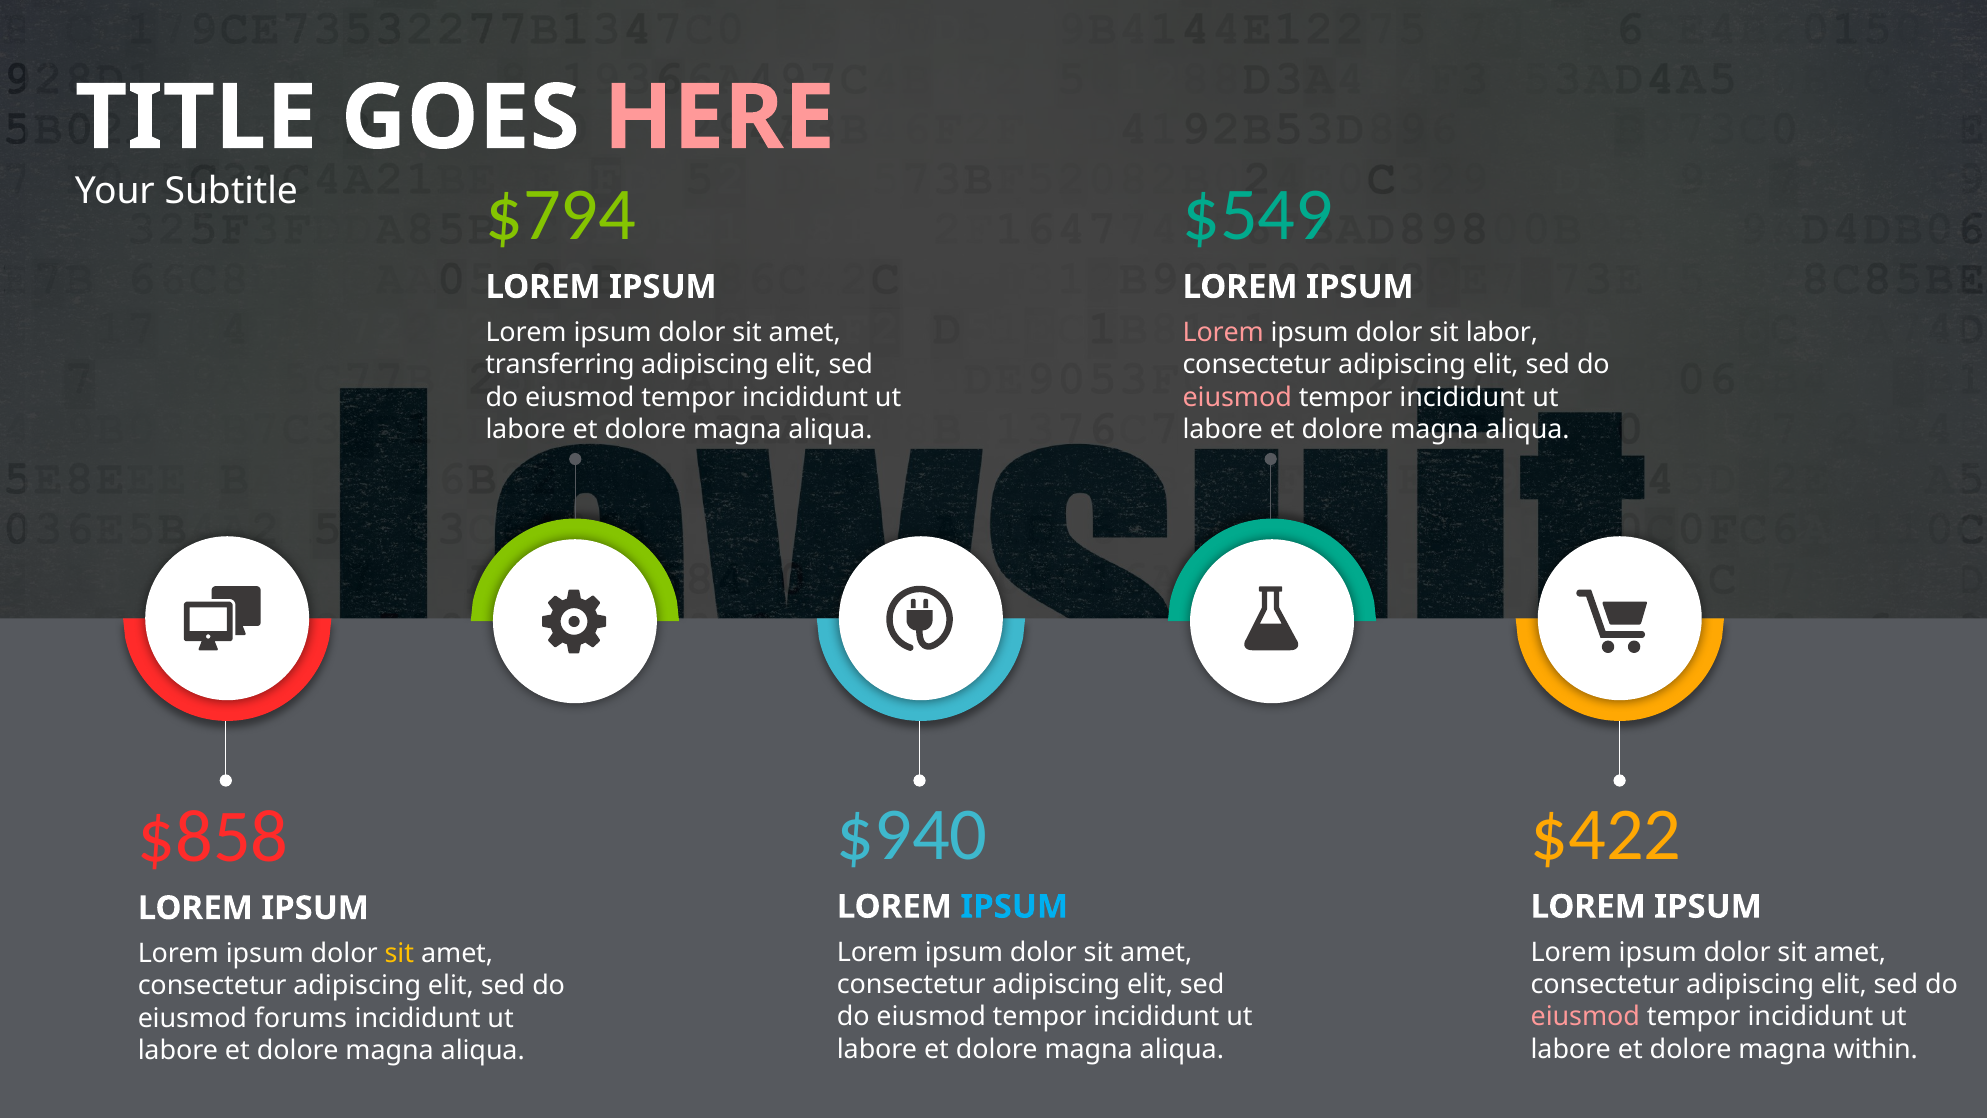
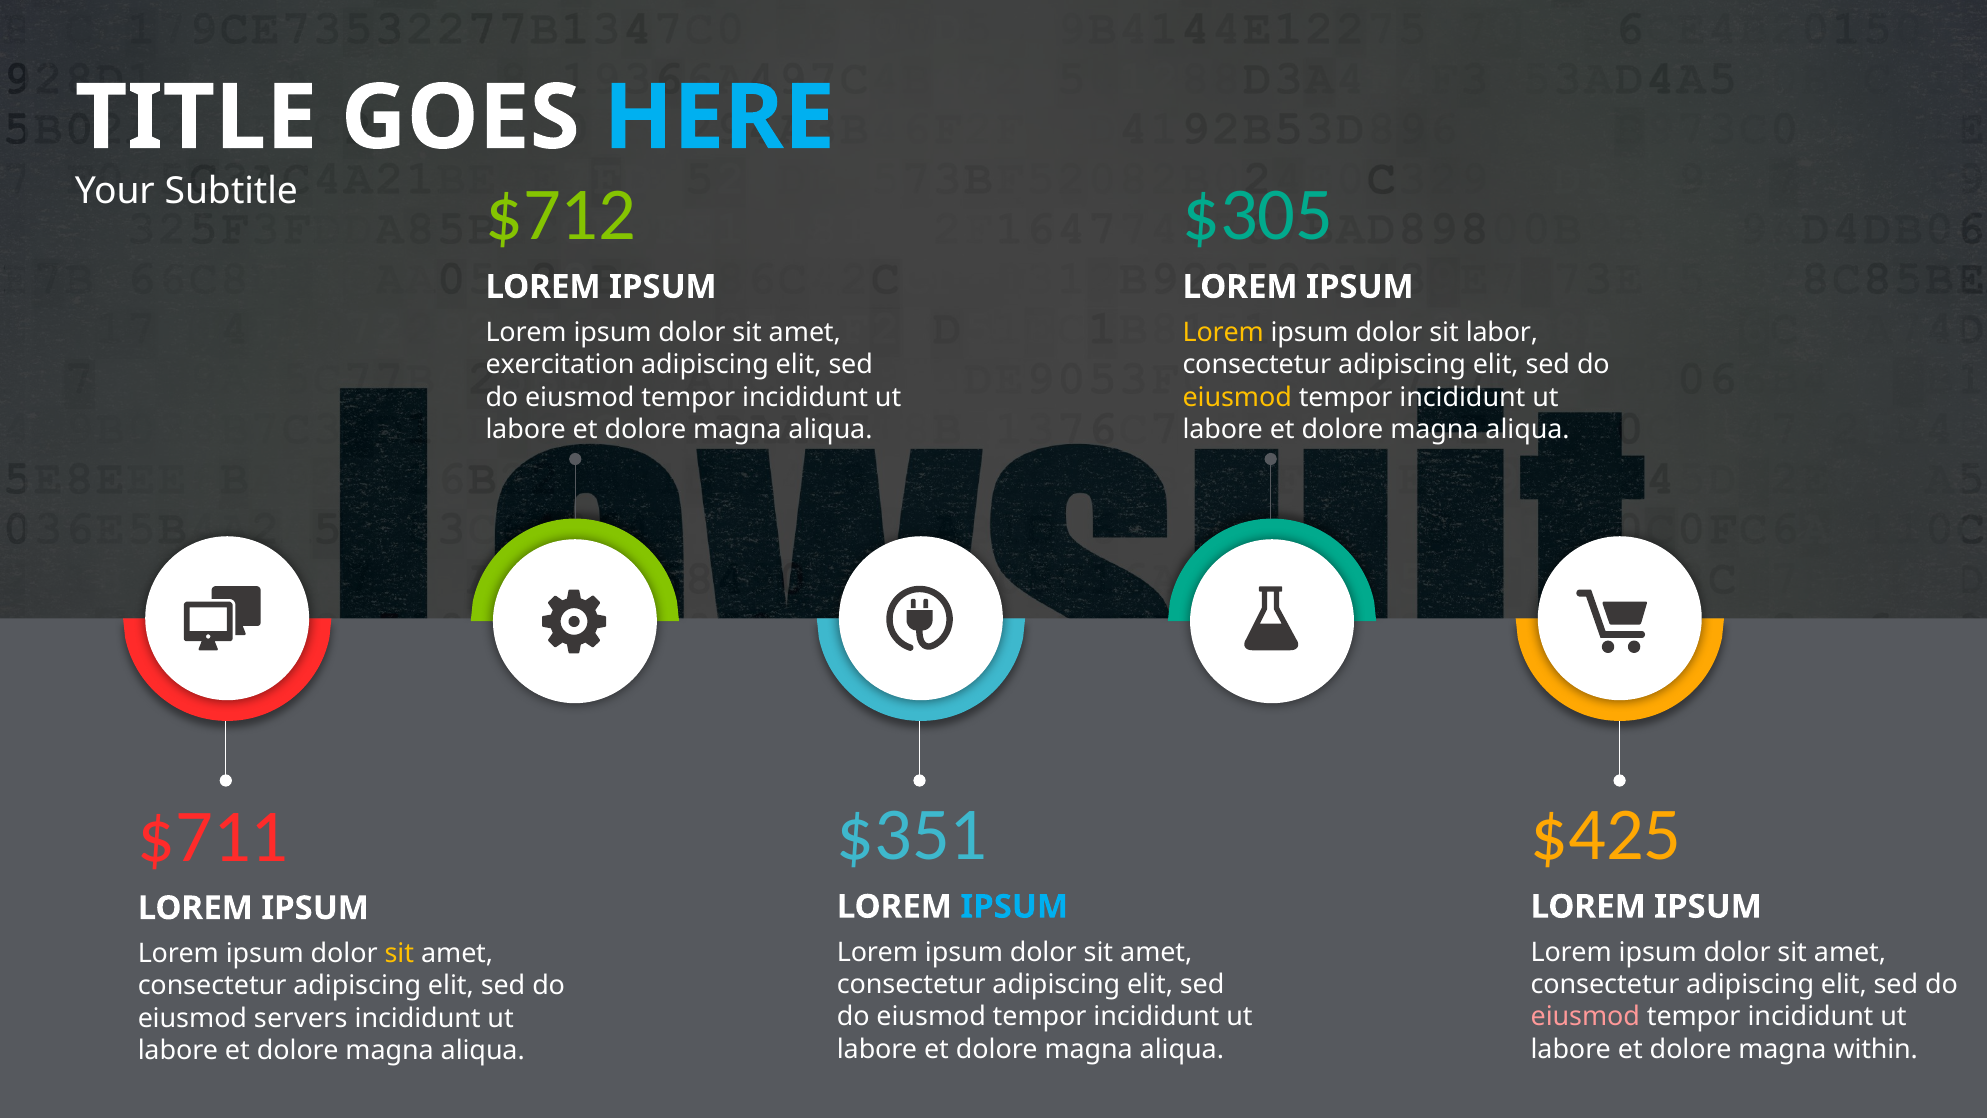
HERE colour: pink -> light blue
$794: $794 -> $712
$549: $549 -> $305
Lorem at (1223, 332) colour: pink -> yellow
transferring: transferring -> exercitation
eiusmod at (1237, 397) colour: pink -> yellow
$940: $940 -> $351
$422: $422 -> $425
$858: $858 -> $711
forums: forums -> servers
